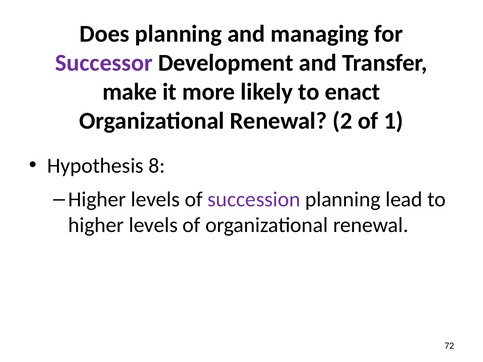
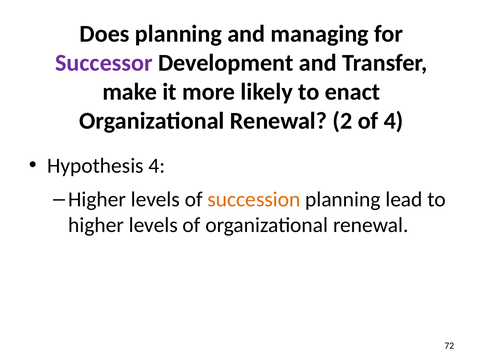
of 1: 1 -> 4
Hypothesis 8: 8 -> 4
succession colour: purple -> orange
